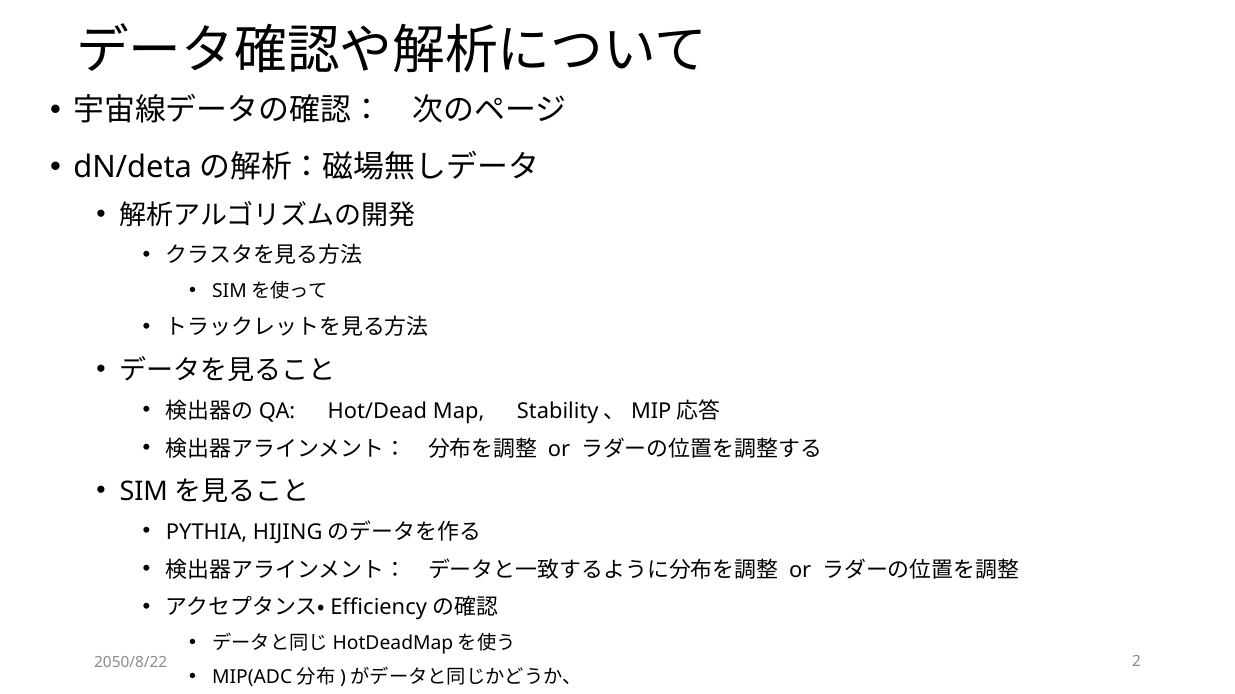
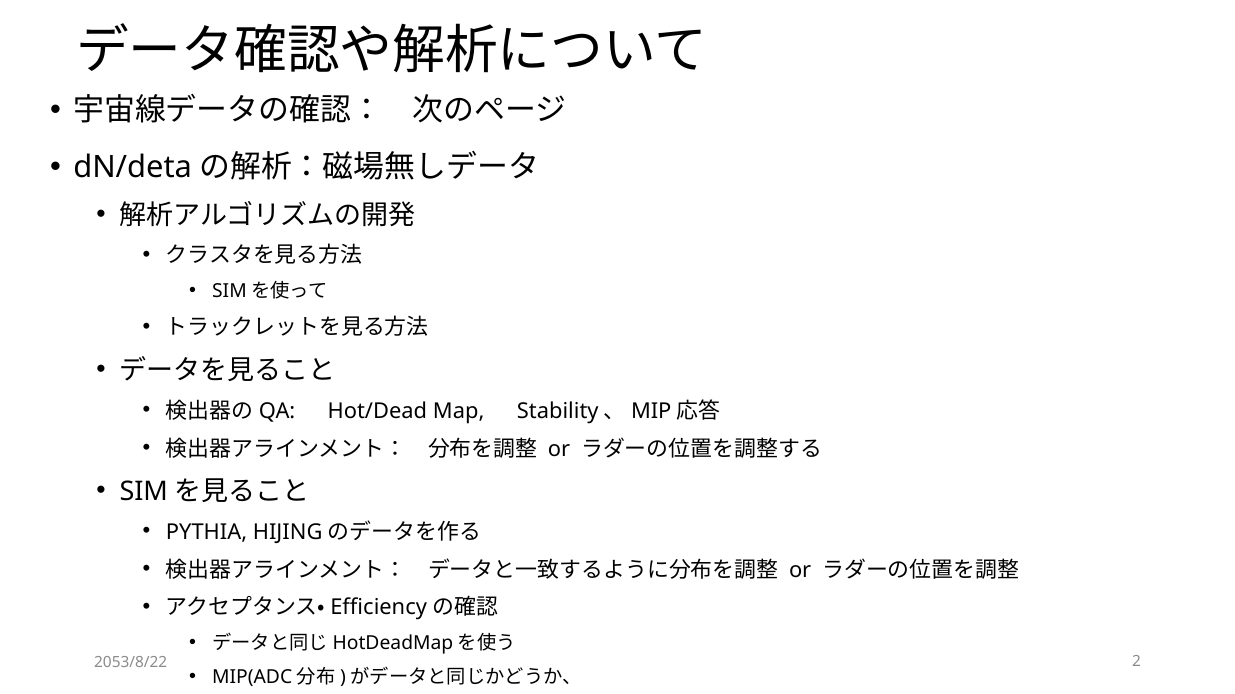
2050/8/22: 2050/8/22 -> 2053/8/22
